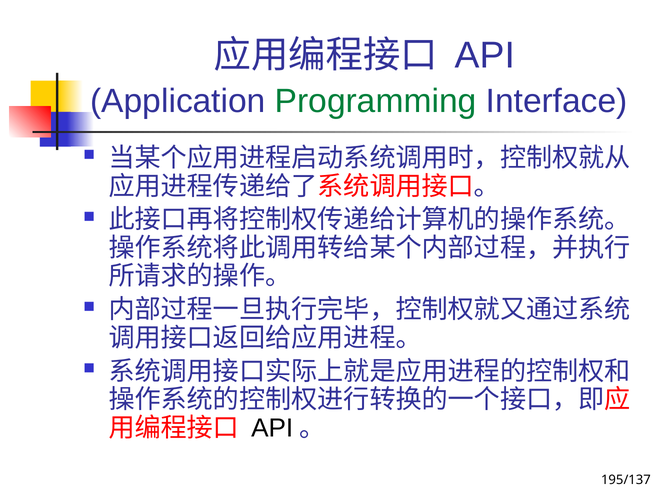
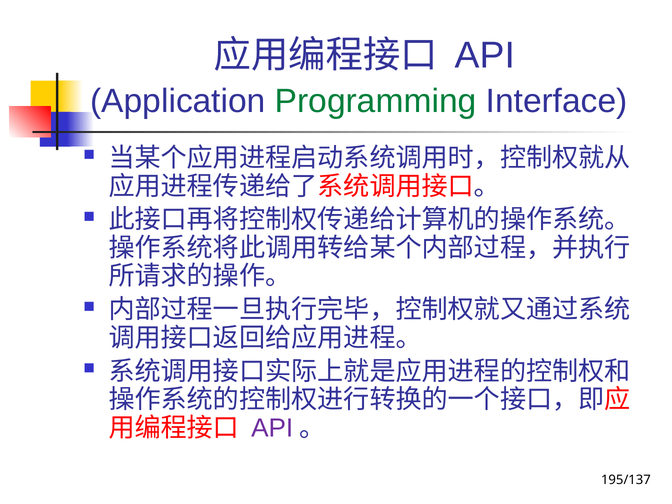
API at (272, 428) colour: black -> purple
